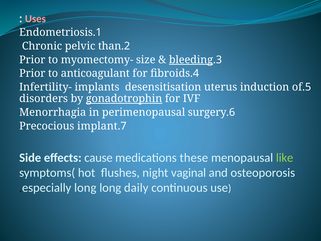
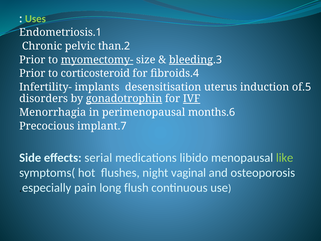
Uses colour: pink -> light green
myomectomy- underline: none -> present
anticoagulant: anticoagulant -> corticosteroid
IVF underline: none -> present
surgery: surgery -> months
cause: cause -> serial
these: these -> libido
especially long: long -> pain
daily: daily -> flush
